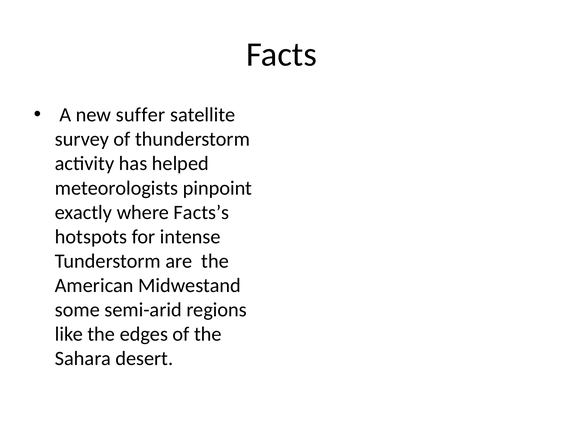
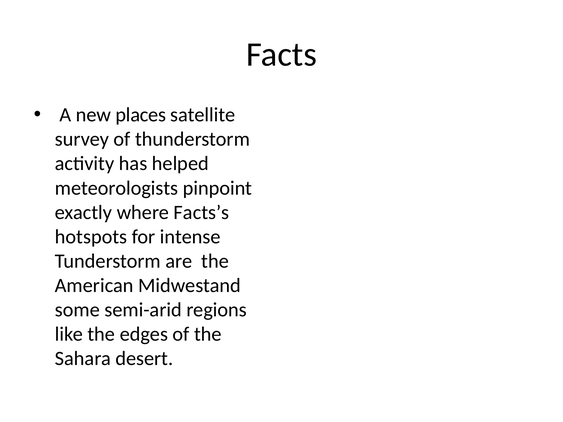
suffer: suffer -> places
